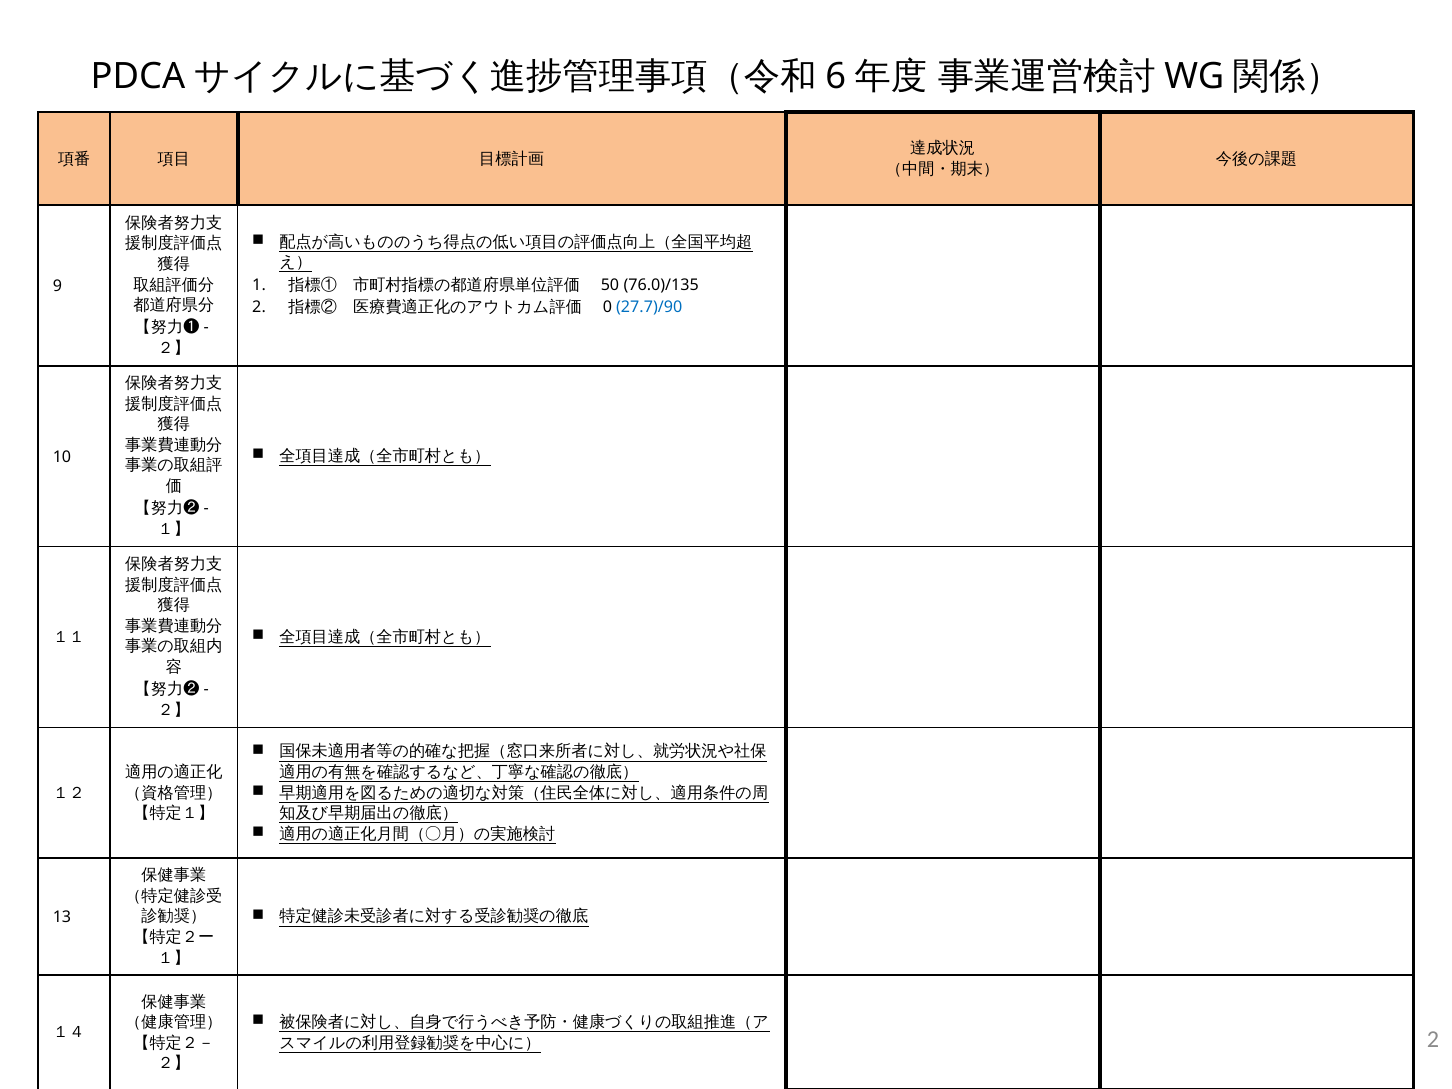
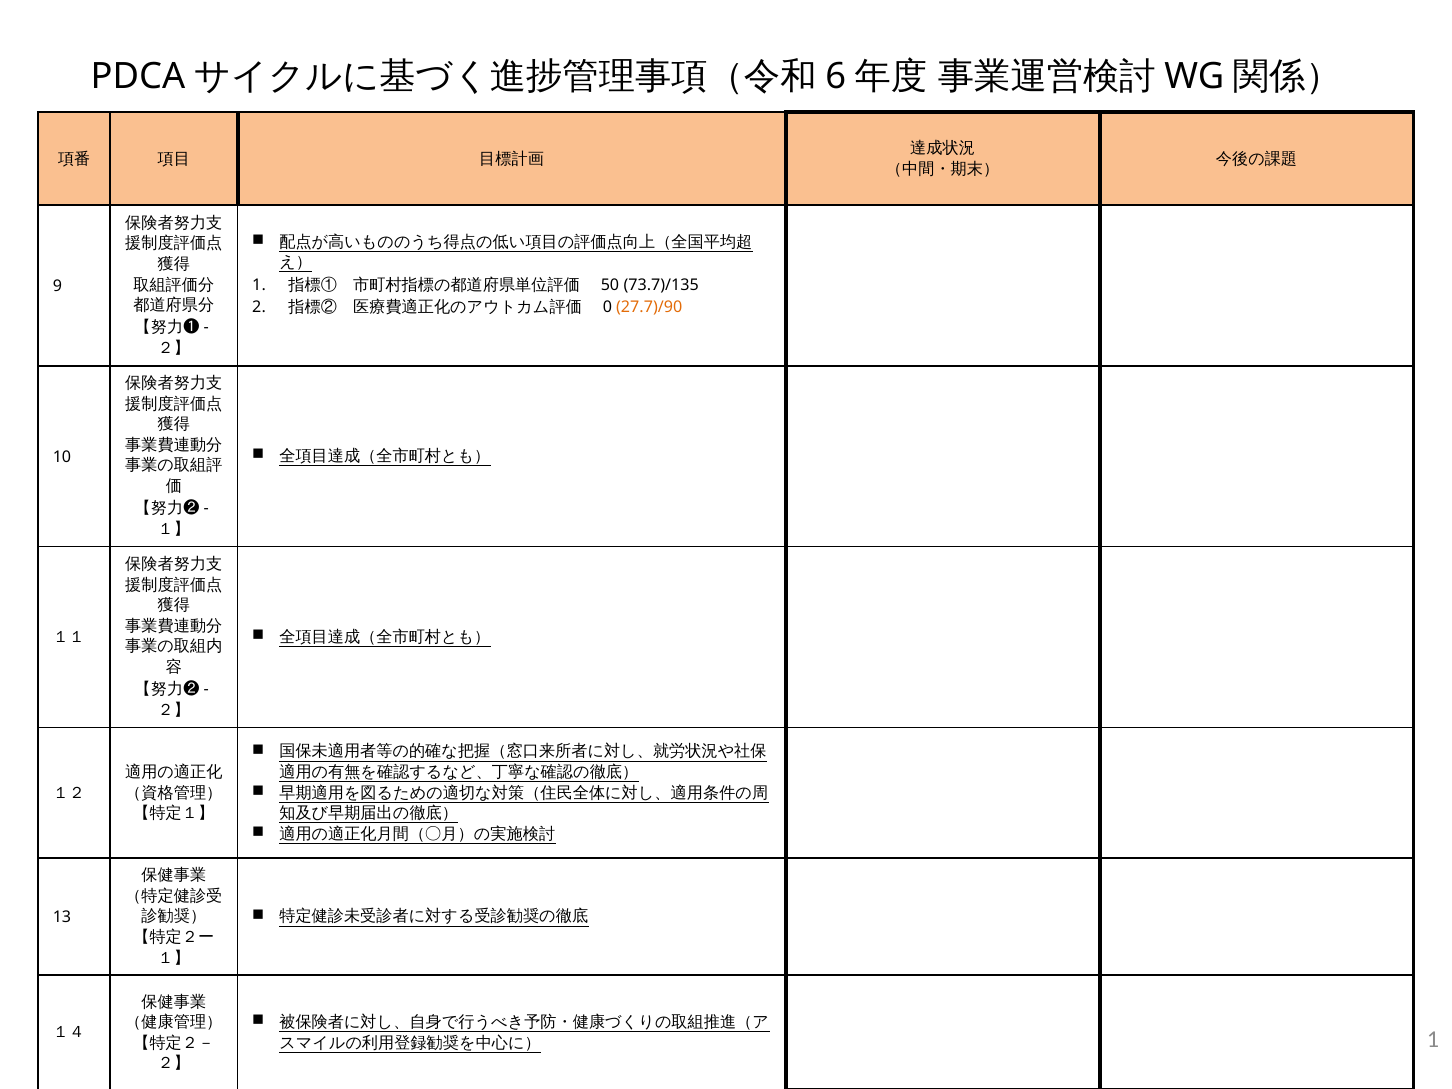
76.0)/135: 76.0)/135 -> 73.7)/135
27.7)/90 colour: blue -> orange
2 at (1433, 1040): 2 -> 1
